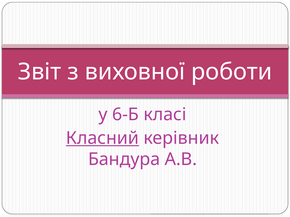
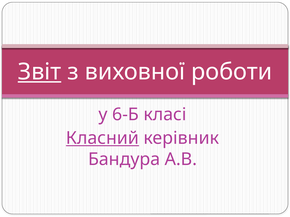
Звіт underline: none -> present
